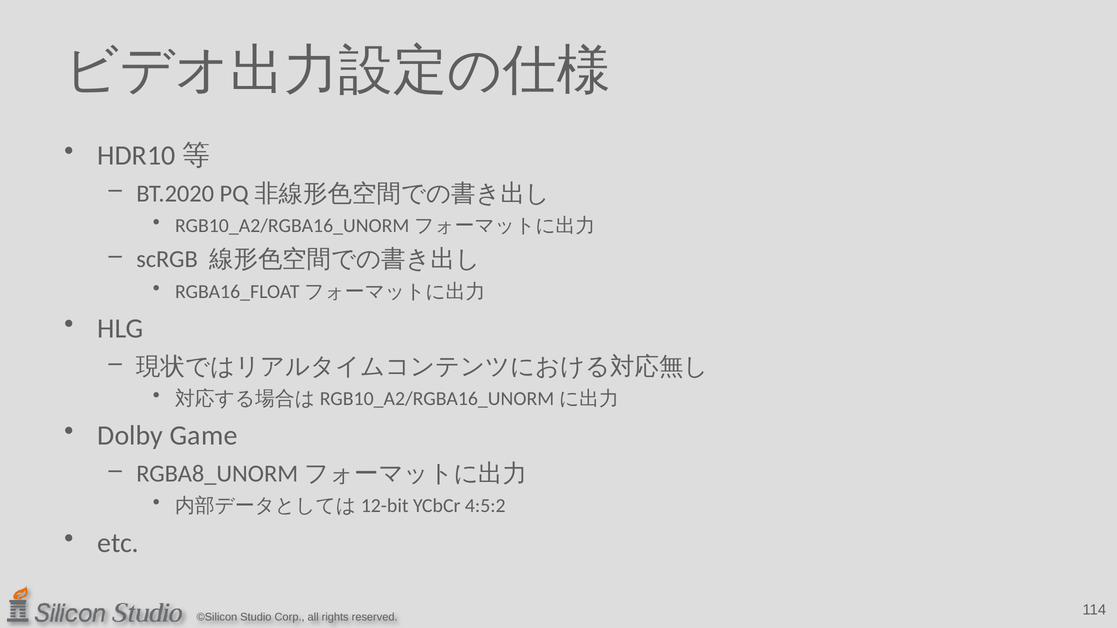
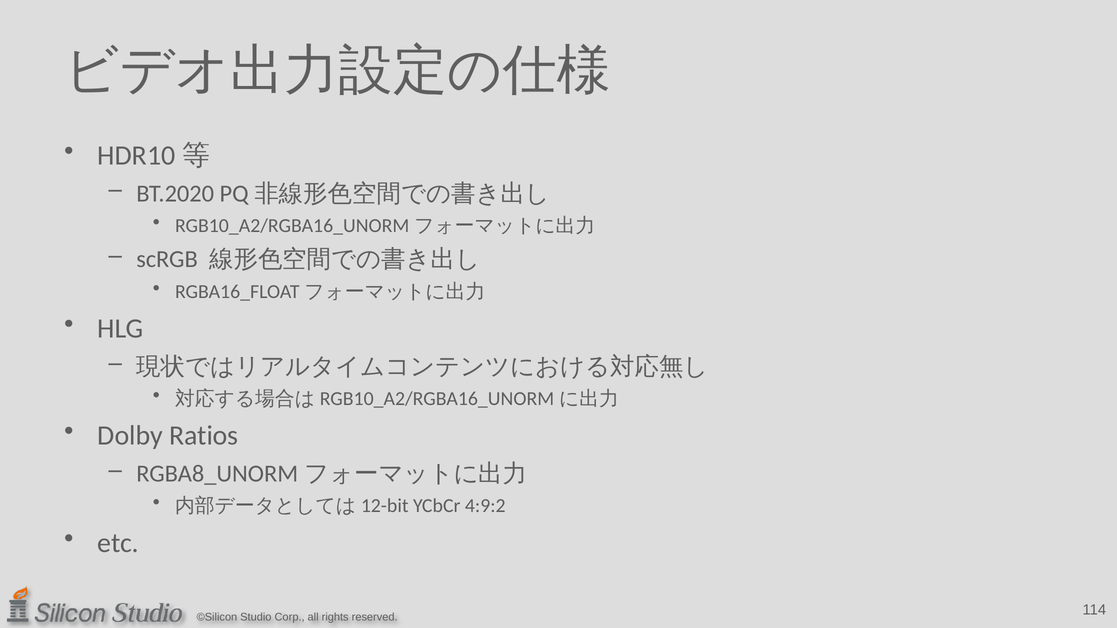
Game: Game -> Ratios
4:5:2: 4:5:2 -> 4:9:2
